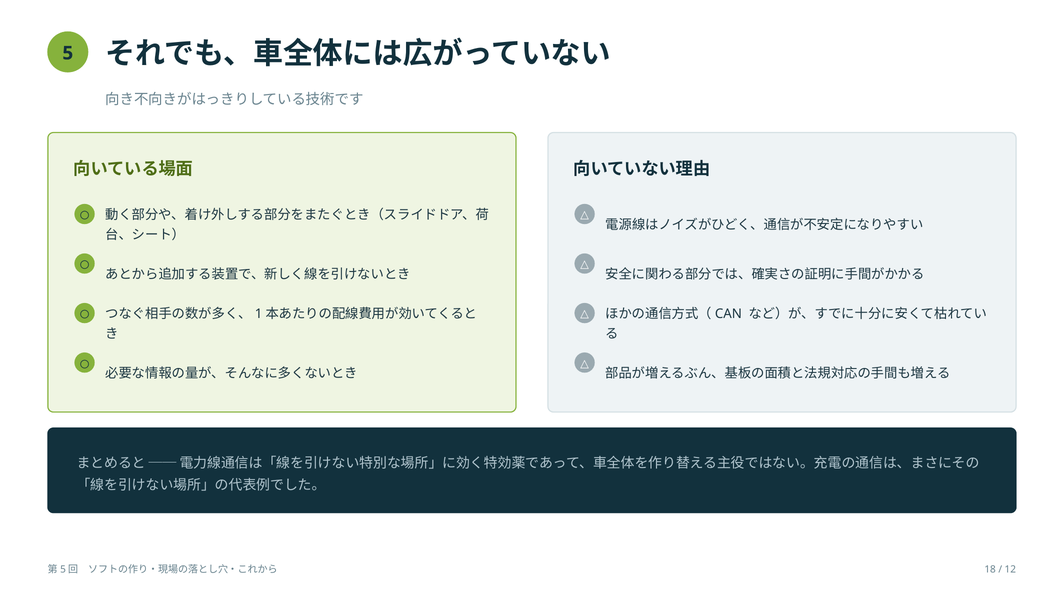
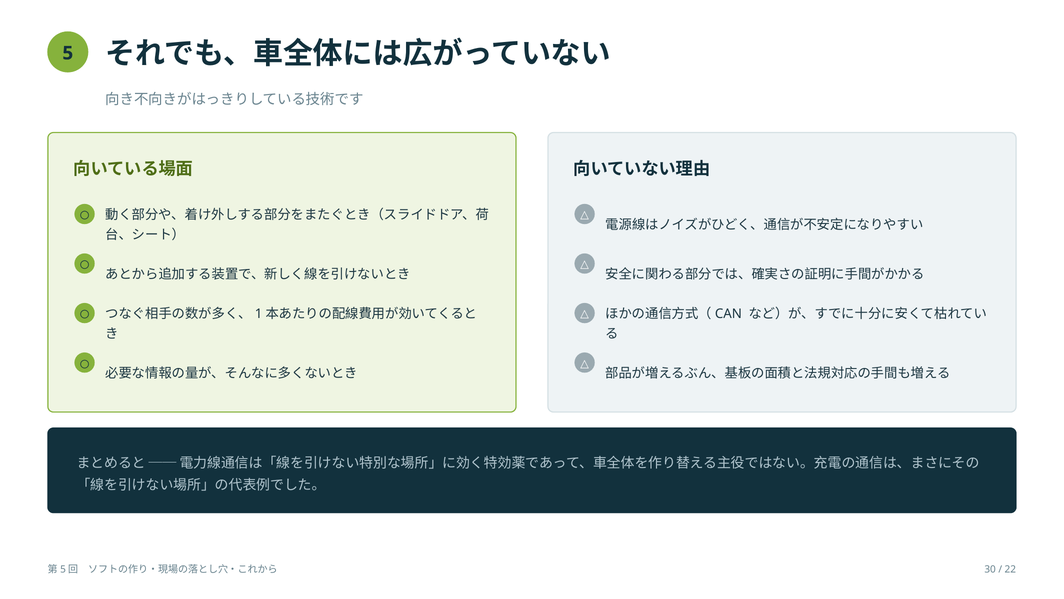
18: 18 -> 30
12: 12 -> 22
